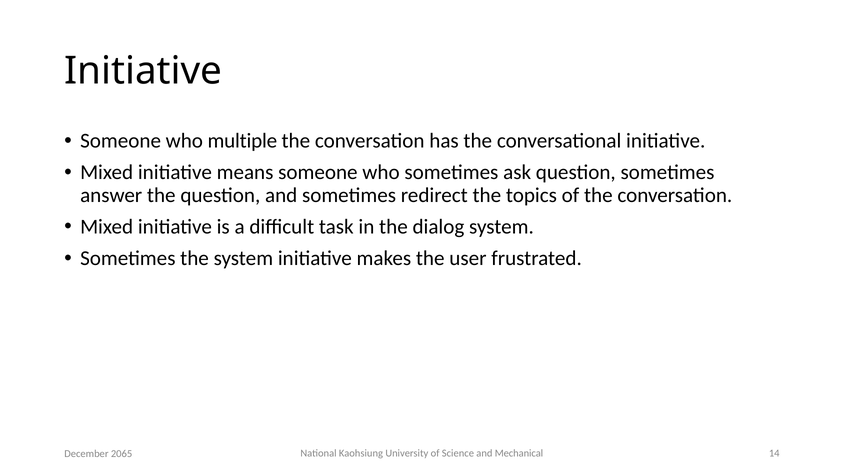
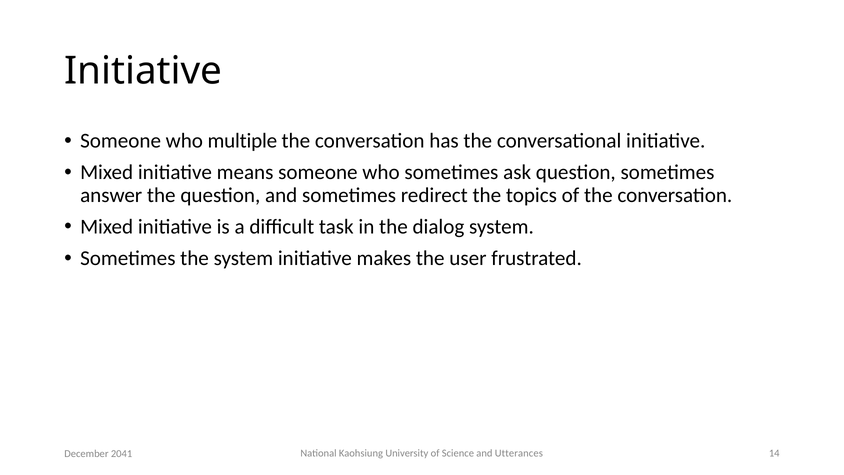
Mechanical: Mechanical -> Utterances
2065: 2065 -> 2041
